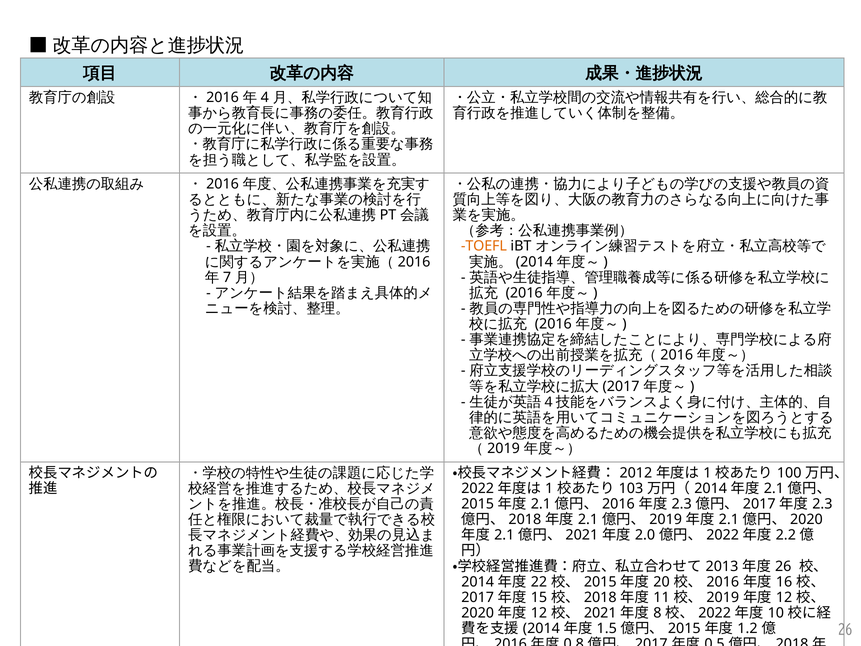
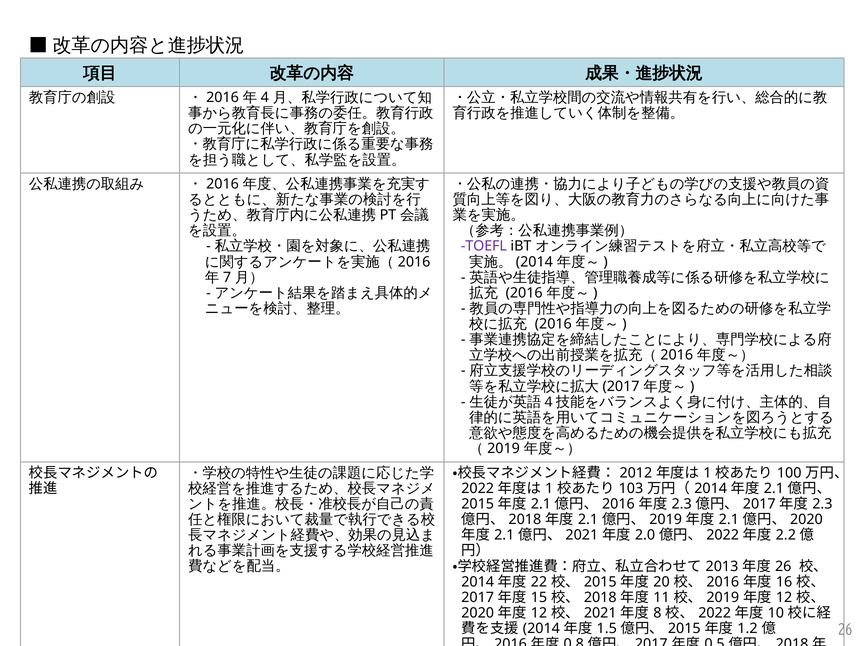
TOEFL colour: orange -> purple
